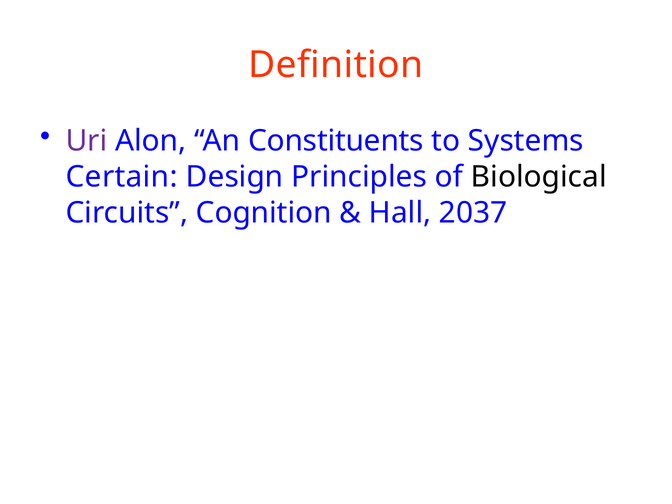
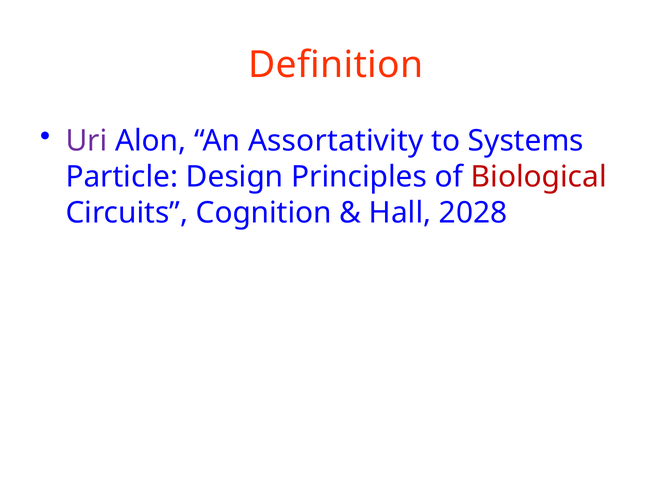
Constituents: Constituents -> Assortativity
Certain: Certain -> Particle
Biological colour: black -> red
2037: 2037 -> 2028
